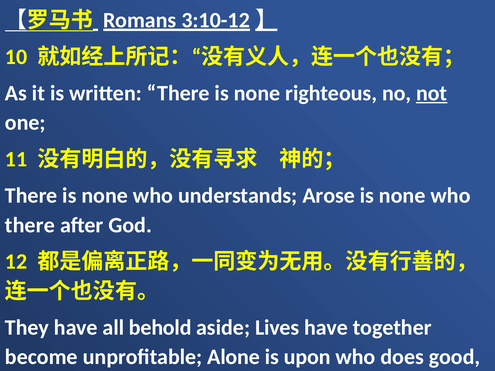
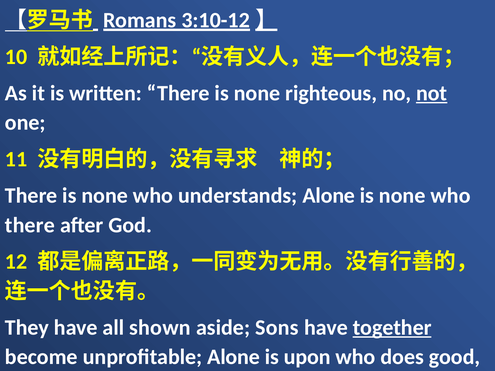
understands Arose: Arose -> Alone
behold: behold -> shown
Lives: Lives -> Sons
together underline: none -> present
